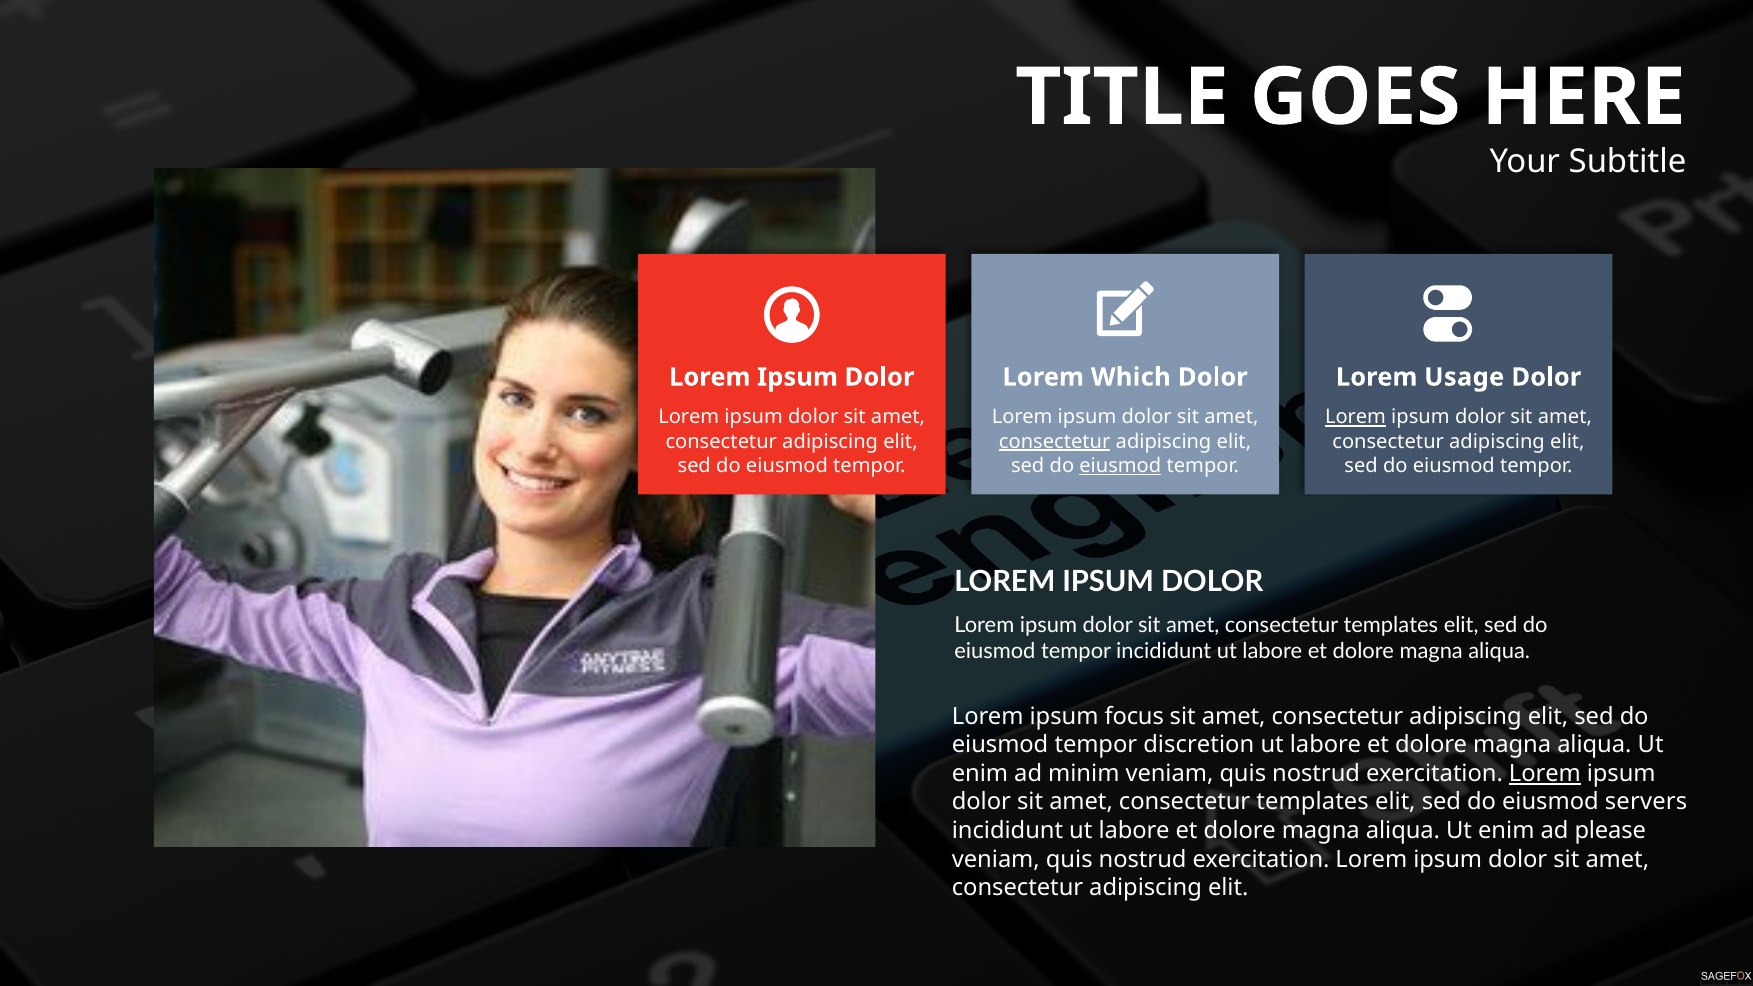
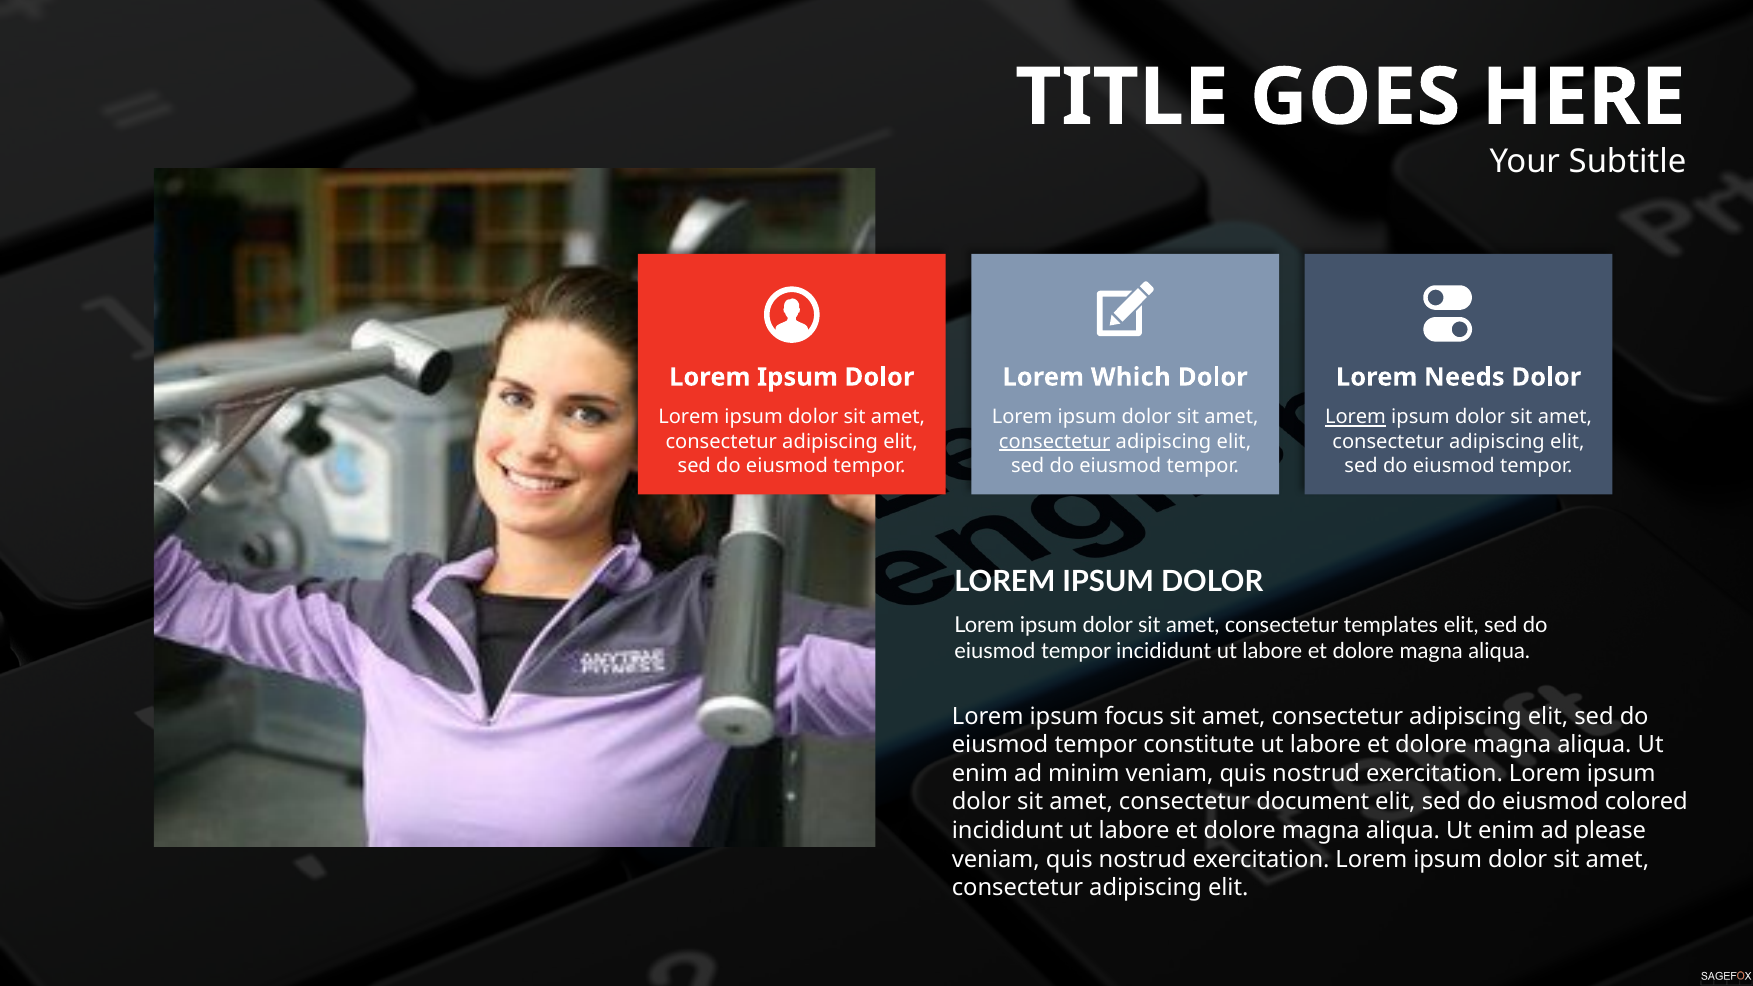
Usage: Usage -> Needs
eiusmod at (1120, 466) underline: present -> none
discretion: discretion -> constitute
Lorem at (1545, 774) underline: present -> none
templates at (1313, 802): templates -> document
servers: servers -> colored
